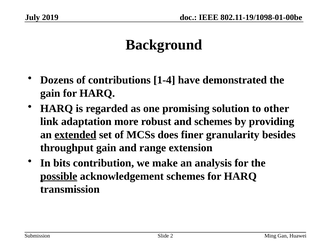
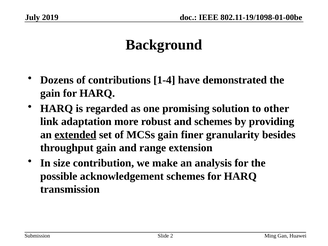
MCSs does: does -> gain
bits: bits -> size
possible underline: present -> none
